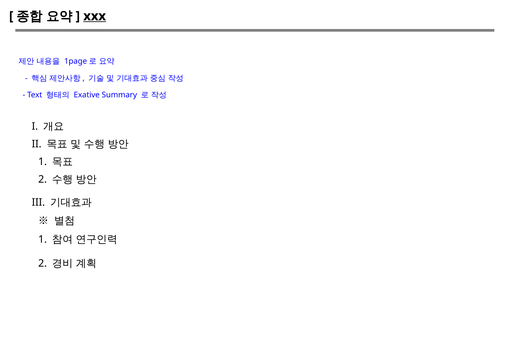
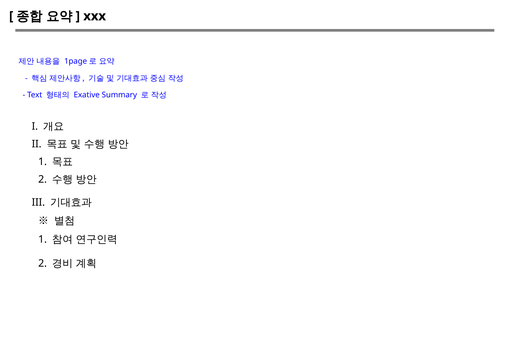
xxx underline: present -> none
